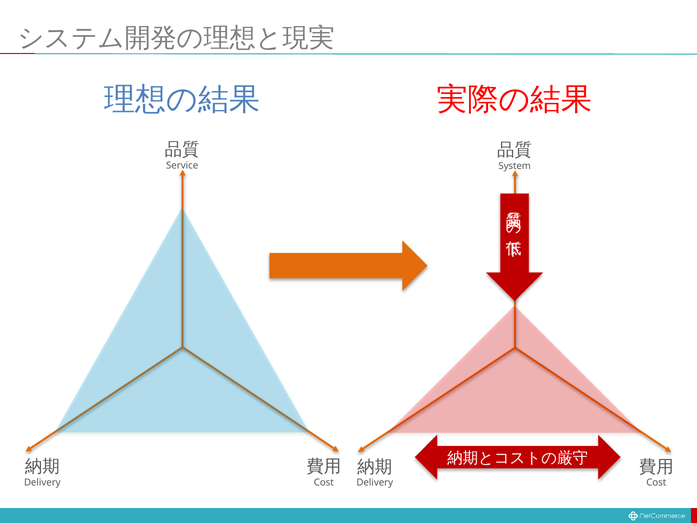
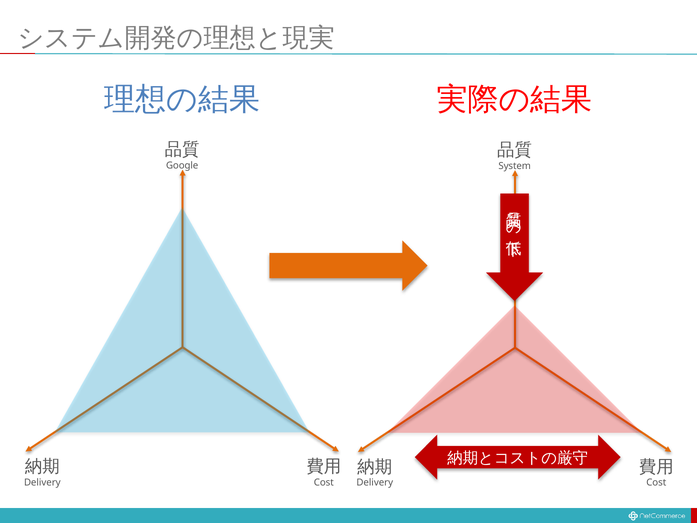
Service: Service -> Google
